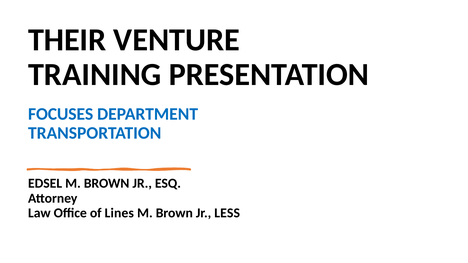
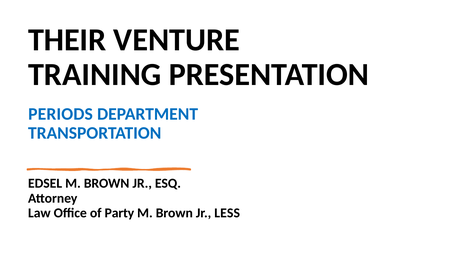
FOCUSES: FOCUSES -> PERIODS
Lines: Lines -> Party
